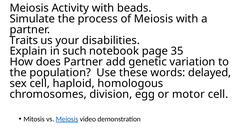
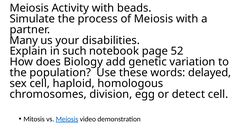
Traits: Traits -> Many
35: 35 -> 52
does Partner: Partner -> Biology
motor: motor -> detect
